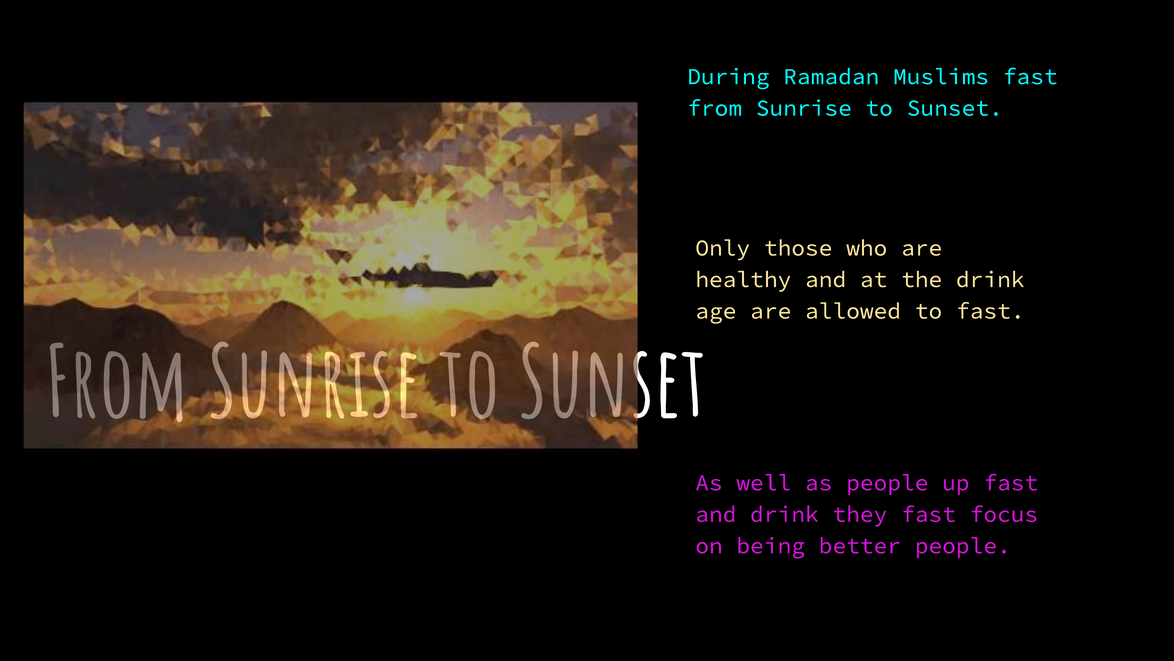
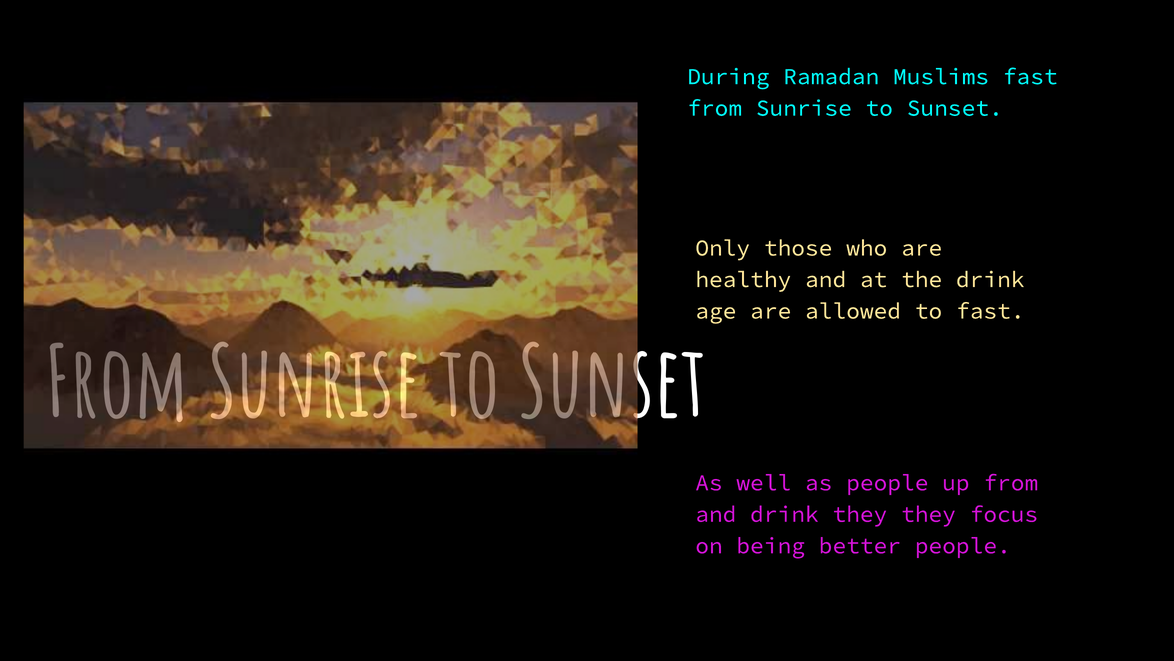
up fast: fast -> from
they fast: fast -> they
